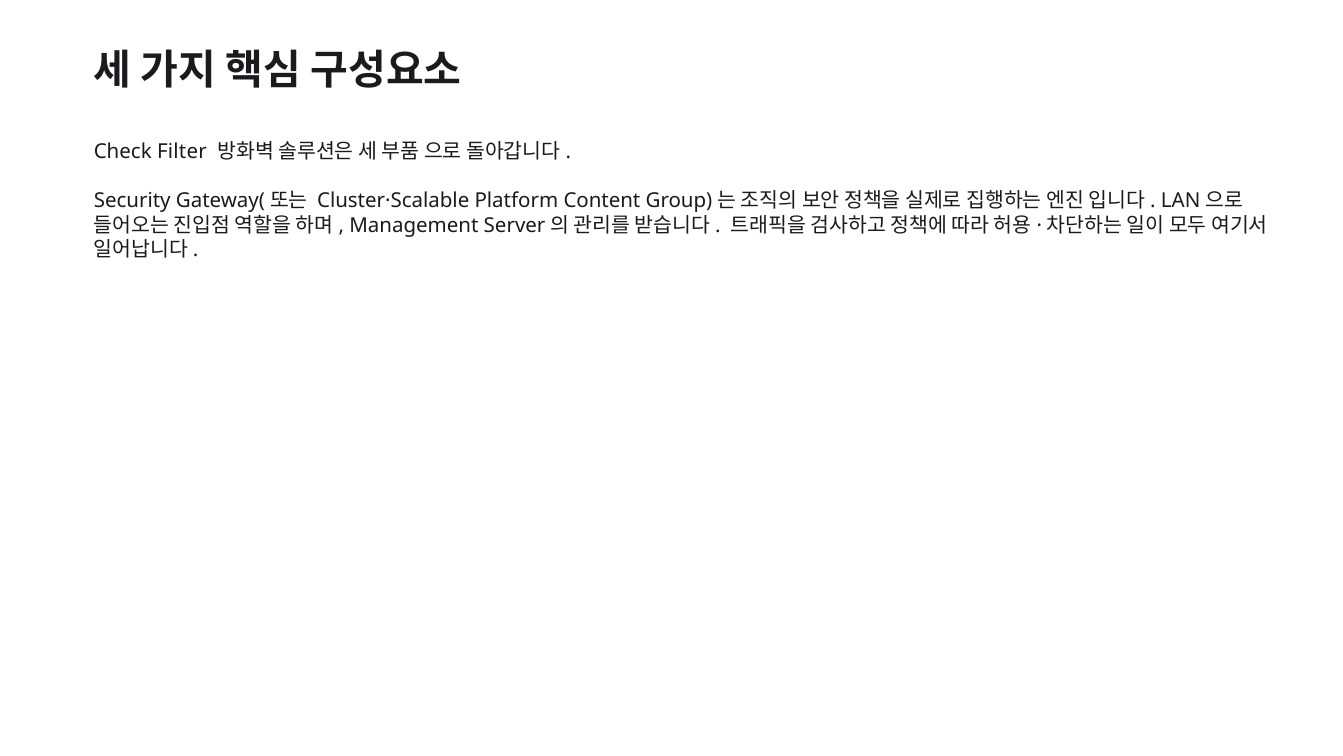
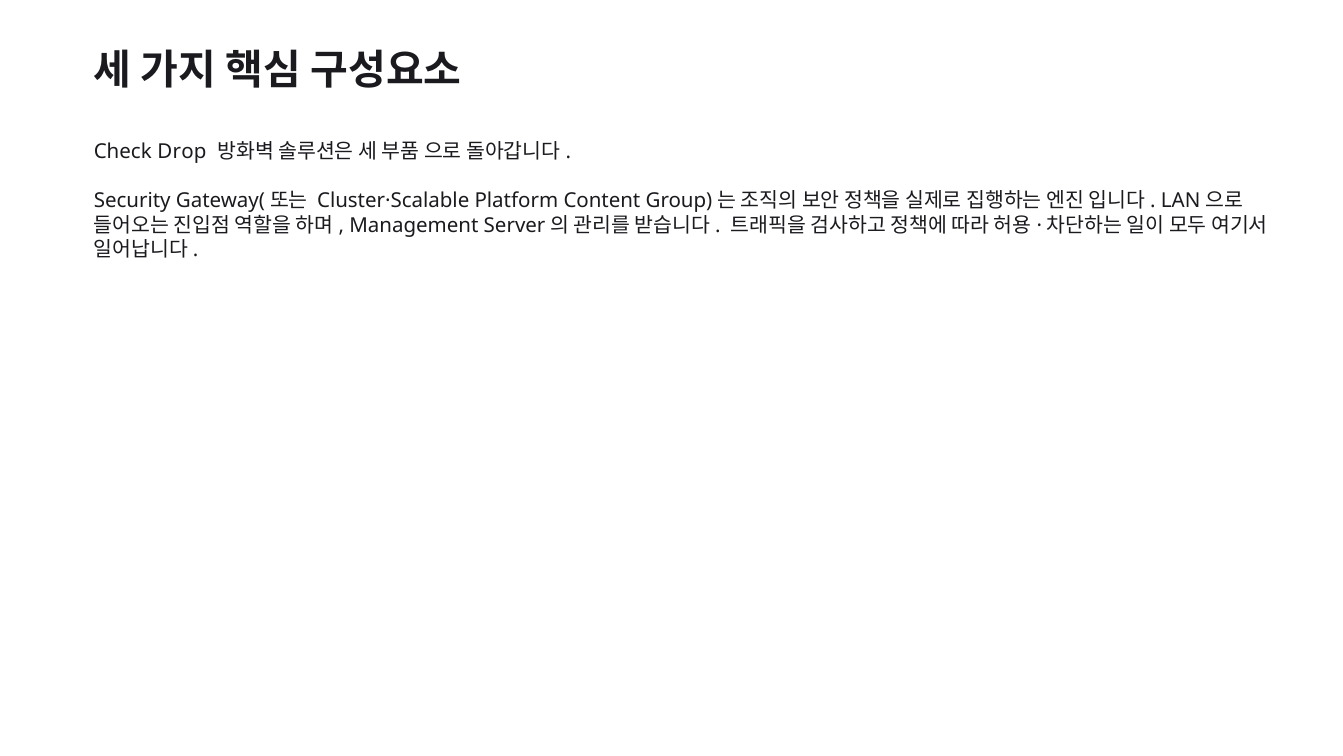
Filter: Filter -> Drop
